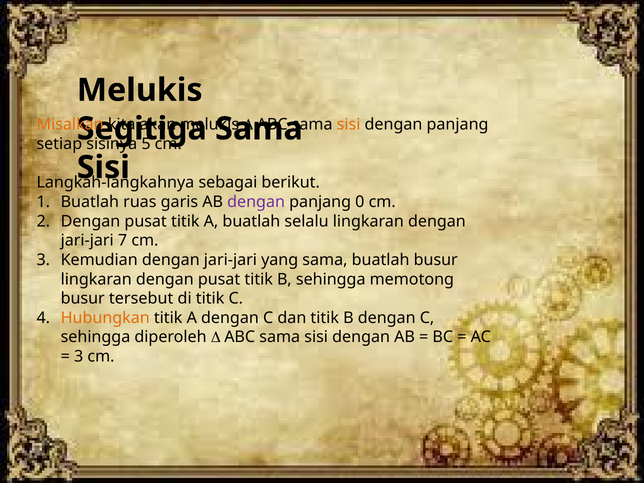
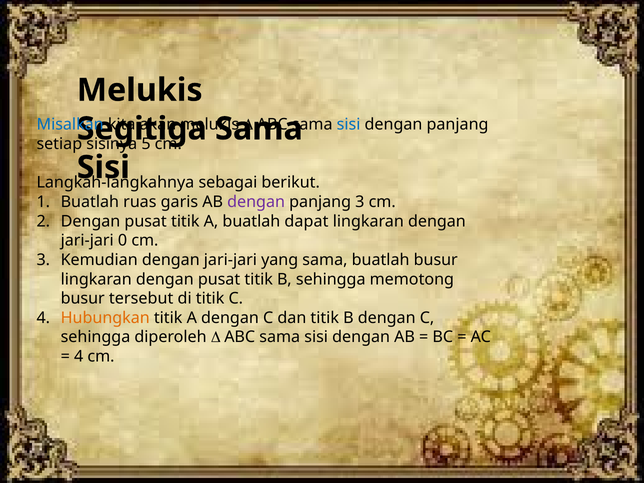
Misalkan colour: orange -> blue
sisi at (349, 125) colour: orange -> blue
panjang 0: 0 -> 3
selalu: selalu -> dapat
7: 7 -> 0
3 at (79, 356): 3 -> 4
